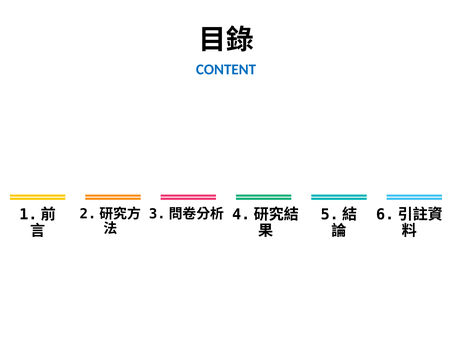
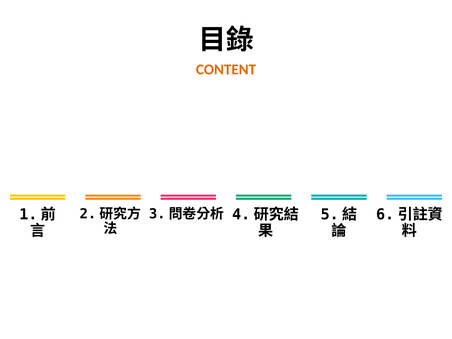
CONTENT colour: blue -> orange
